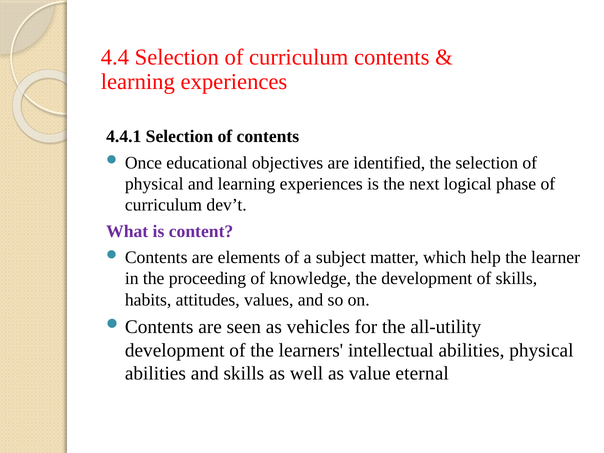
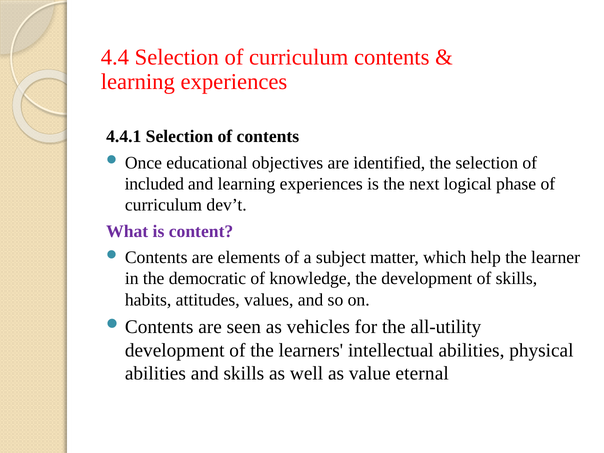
physical at (154, 184): physical -> included
proceeding: proceeding -> democratic
